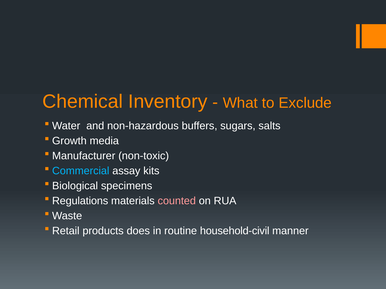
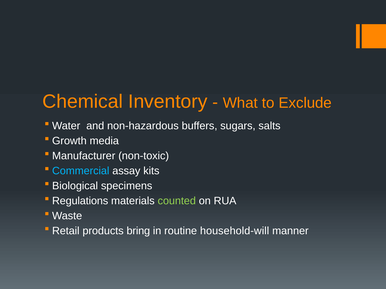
counted colour: pink -> light green
does: does -> bring
household-civil: household-civil -> household-will
